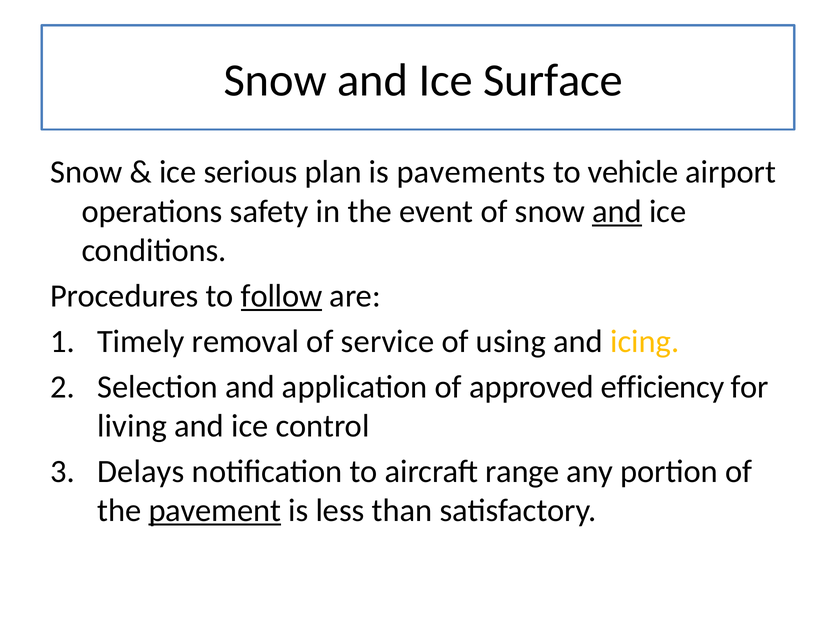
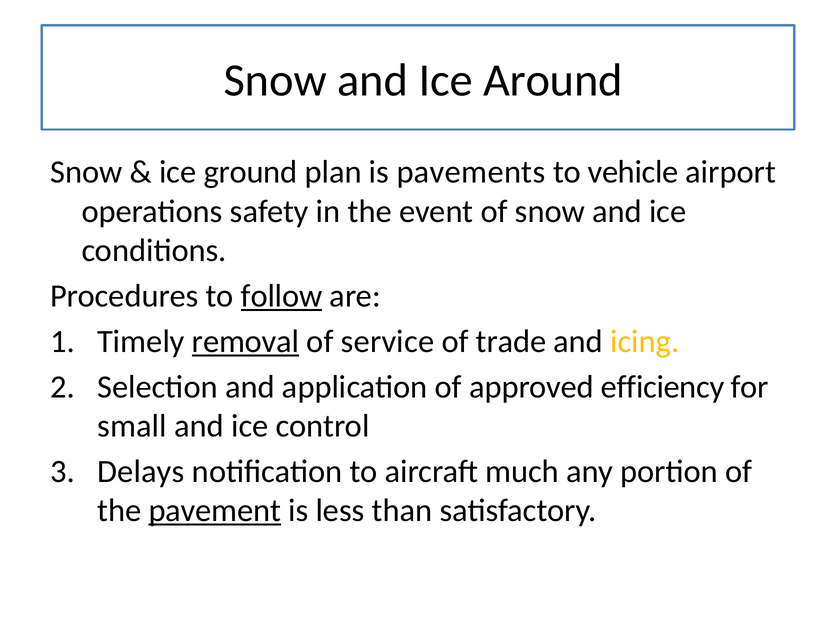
Surface: Surface -> Around
serious: serious -> ground
and at (617, 211) underline: present -> none
removal underline: none -> present
using: using -> trade
living: living -> small
range: range -> much
